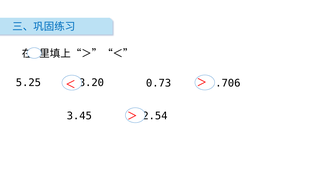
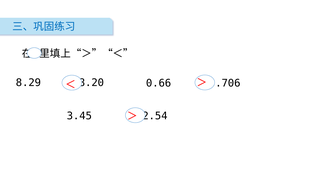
5.25: 5.25 -> 8.29
0.73: 0.73 -> 0.66
